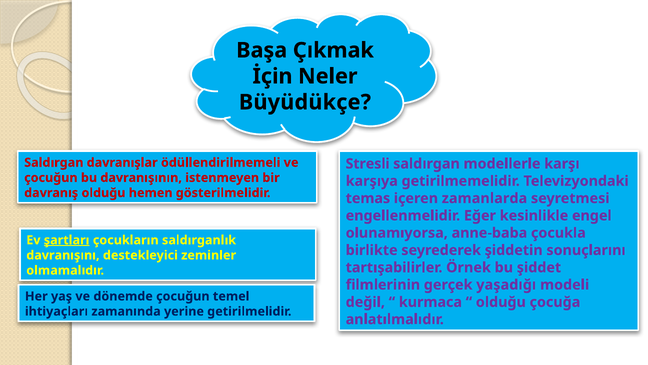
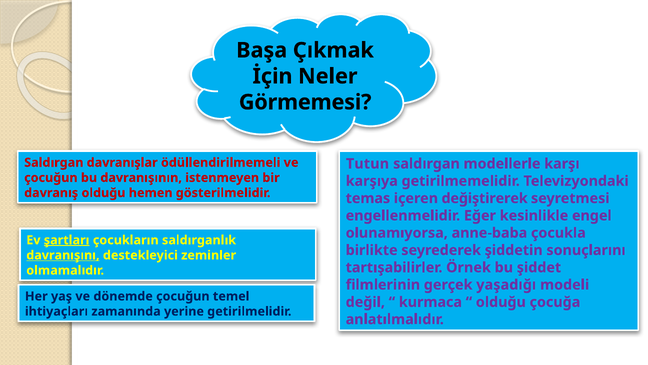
Büyüdükçe: Büyüdükçe -> Görmemesi
Stresli: Stresli -> Tutun
zamanlarda: zamanlarda -> değiştirerek
davranışını underline: none -> present
